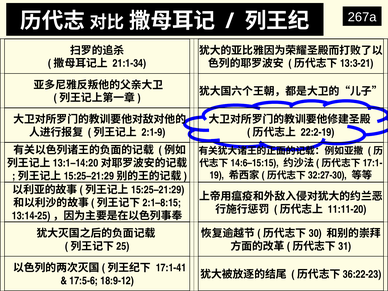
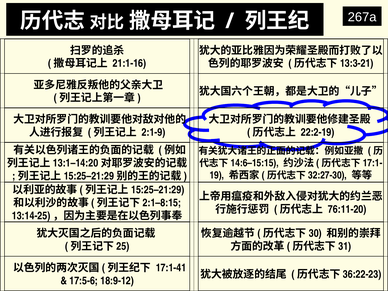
21:1-34: 21:1-34 -> 21:1-16
11:11-20: 11:11-20 -> 76:11-20
